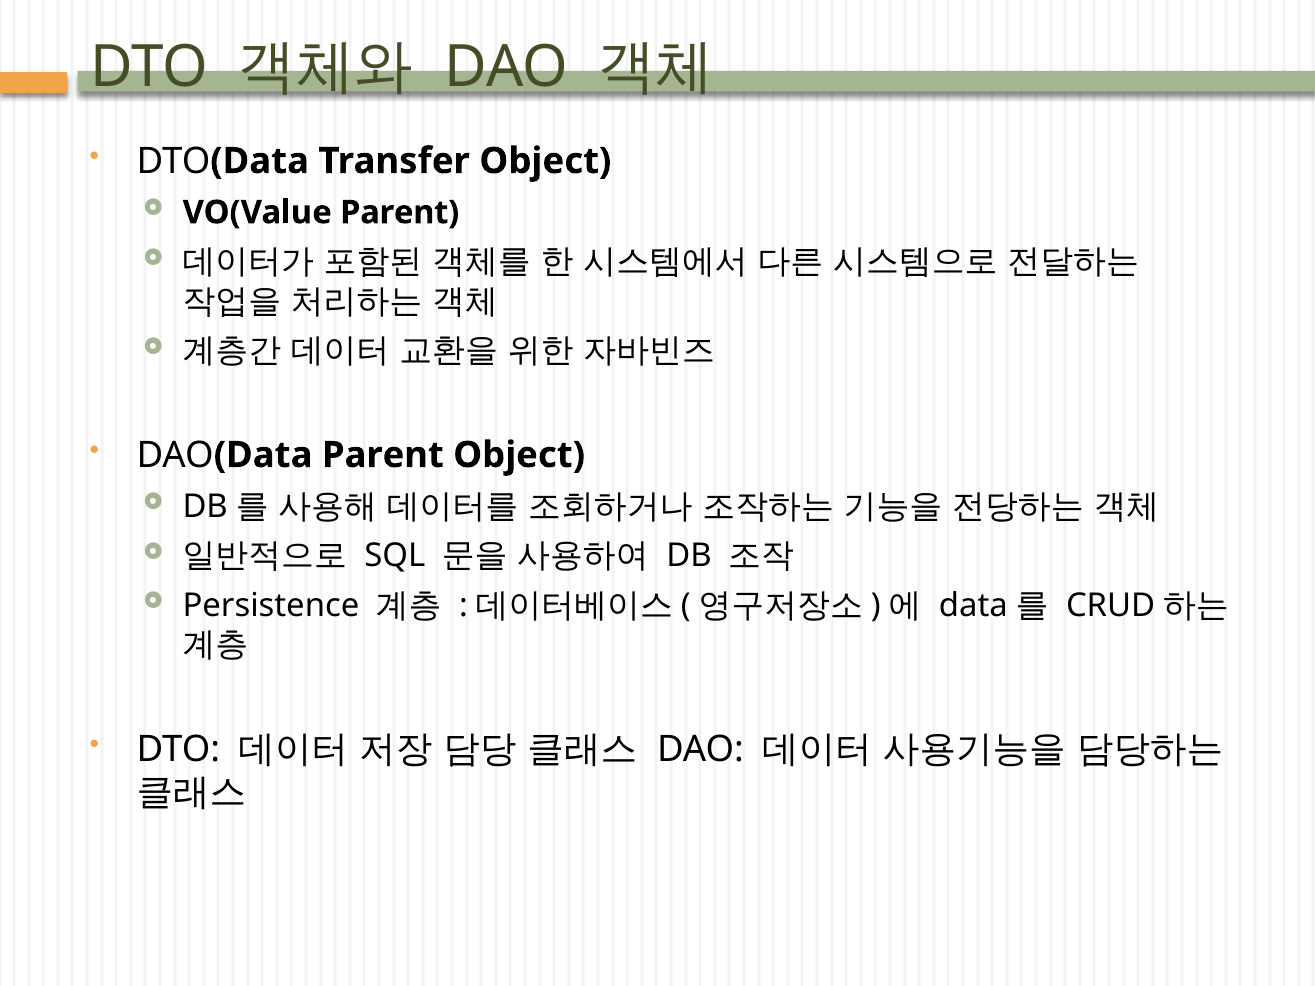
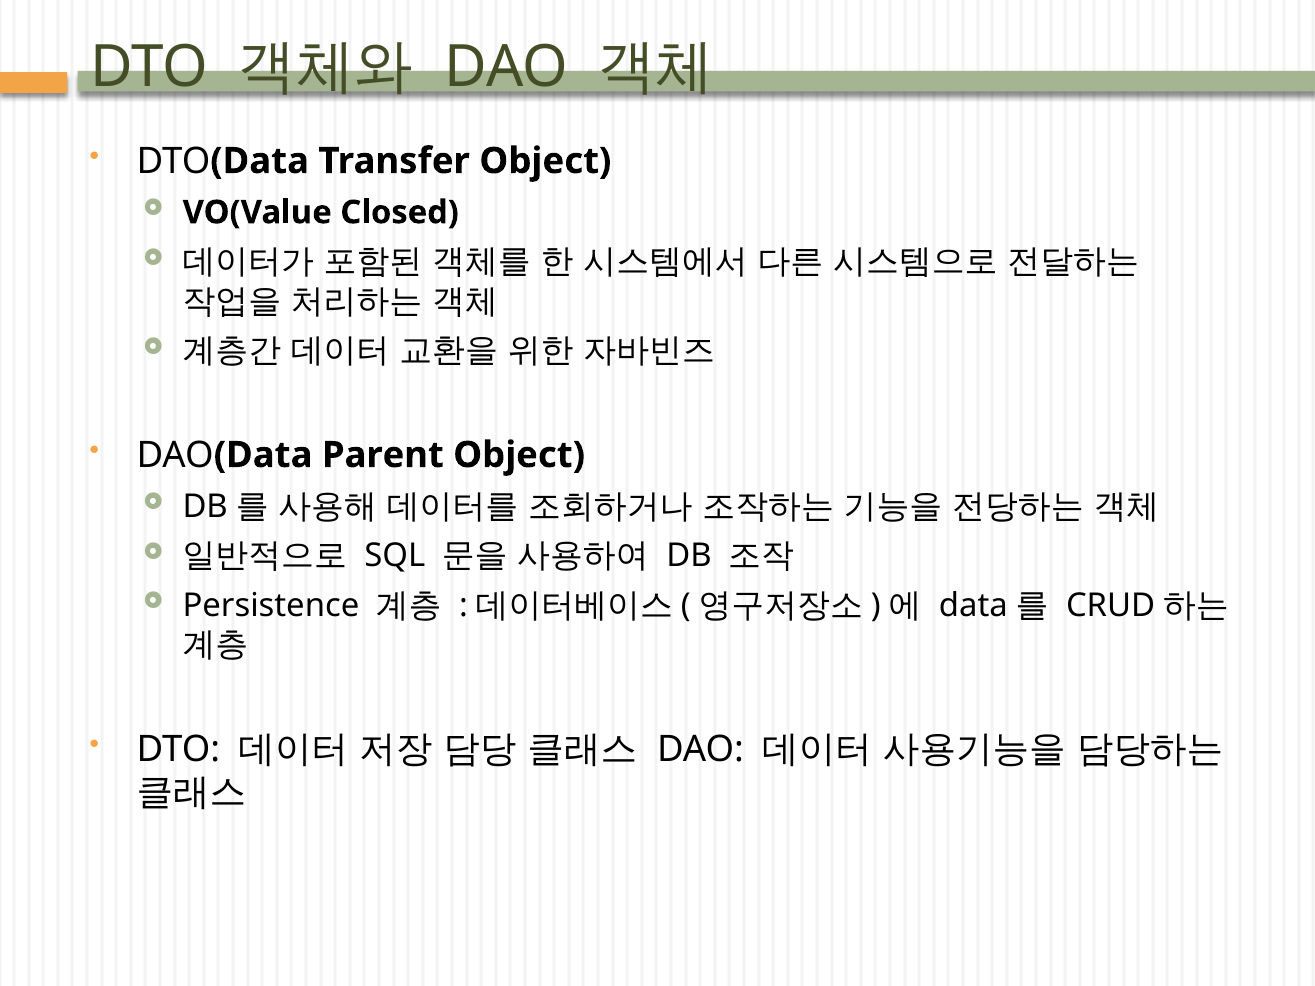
VO(Value Parent: Parent -> Closed
